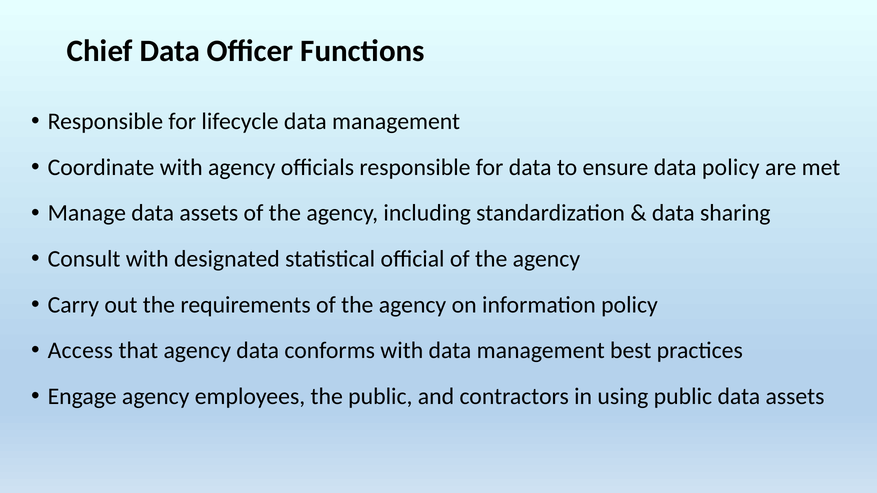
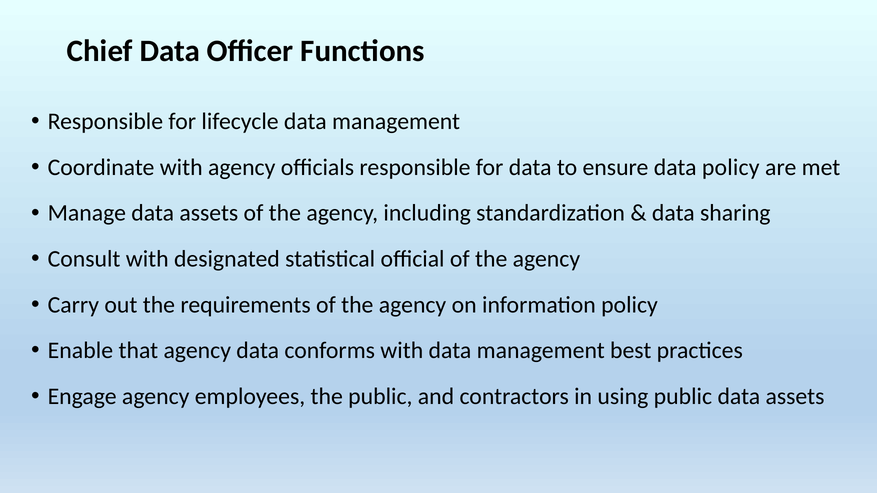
Access: Access -> Enable
